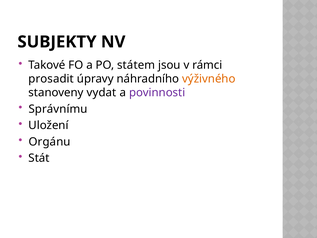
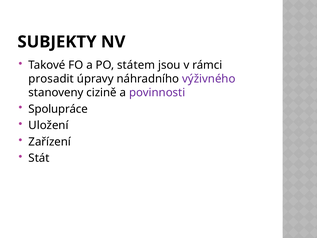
výživného colour: orange -> purple
vydat: vydat -> cizině
Správnímu: Správnímu -> Spolupráce
Orgánu: Orgánu -> Zařízení
